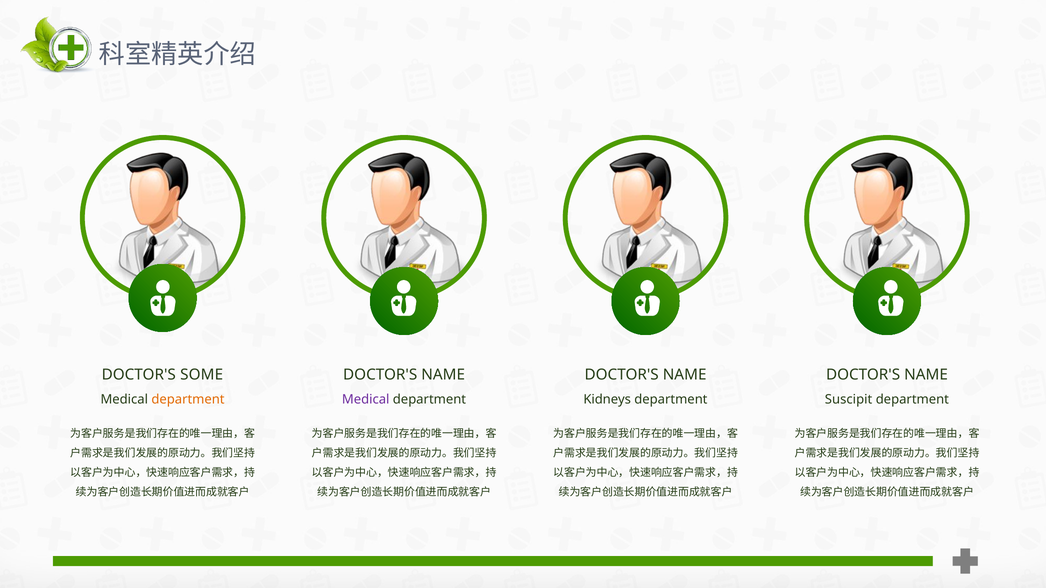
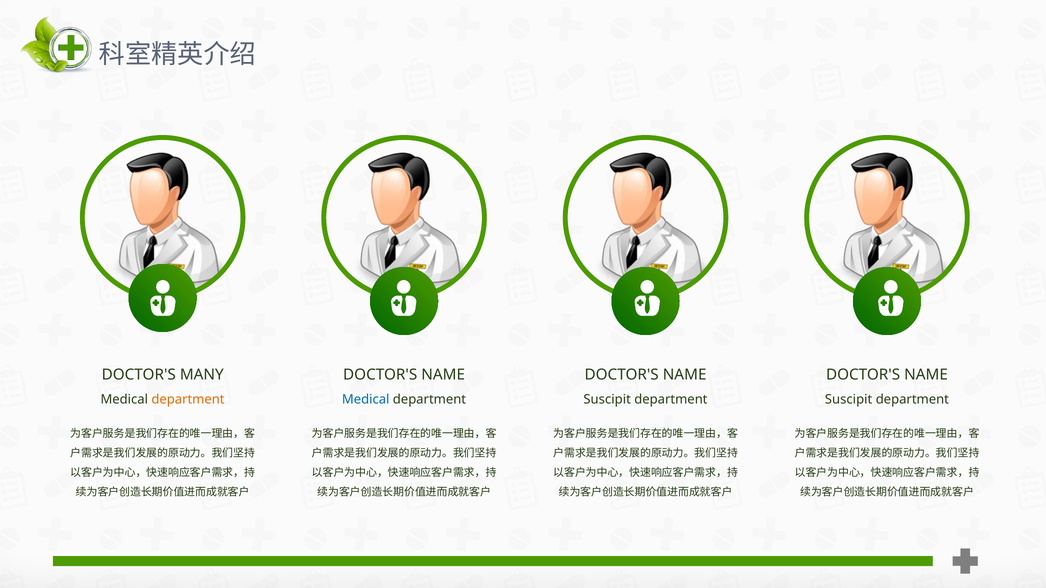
SOME: SOME -> MANY
Medical at (366, 400) colour: purple -> blue
Kidneys at (607, 400): Kidneys -> Suscipit
